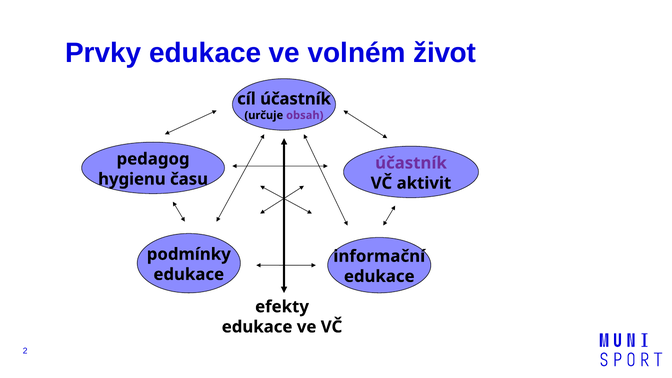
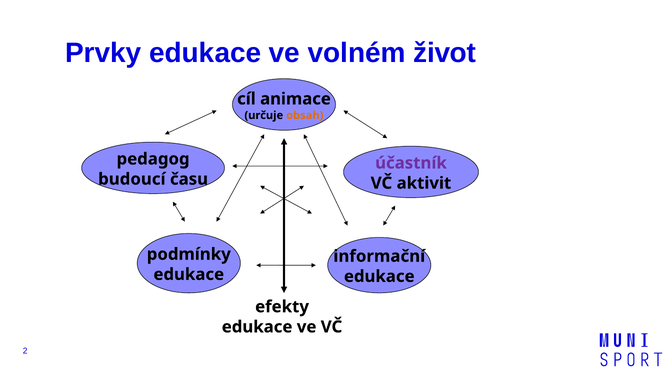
cíl účastník: účastník -> animace
obsah colour: purple -> orange
hygienu: hygienu -> budoucí
